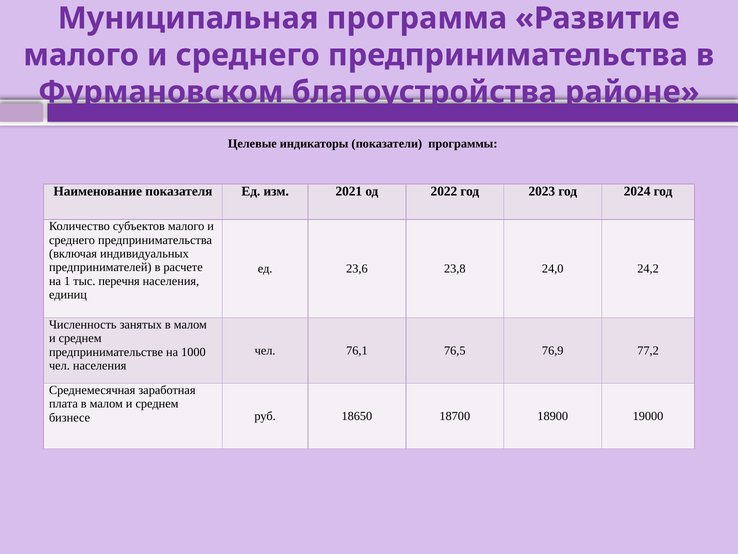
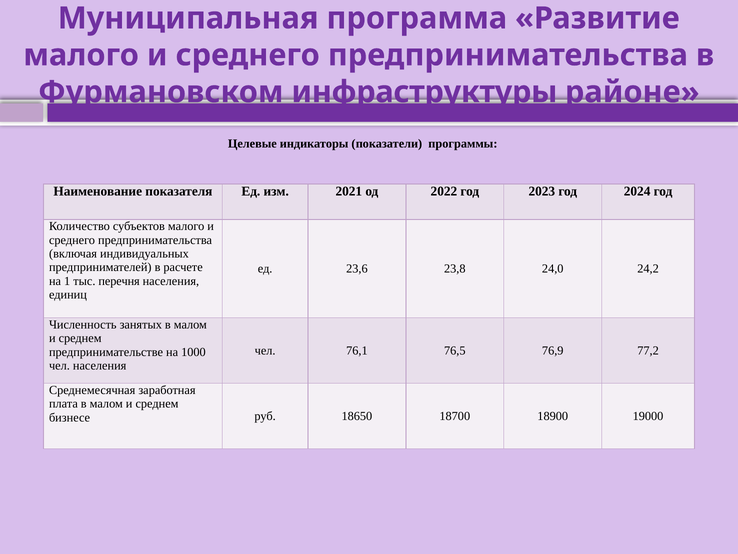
благоустройства: благоустройства -> инфраструктуры
